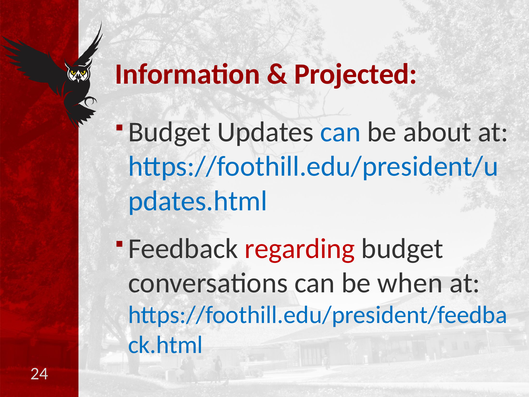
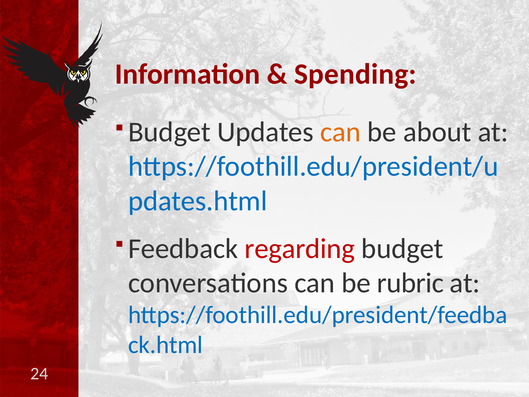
Projected: Projected -> Spending
can at (341, 132) colour: blue -> orange
when: when -> rubric
